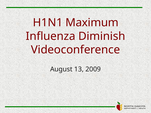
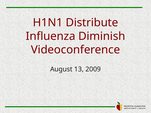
Maximum: Maximum -> Distribute
